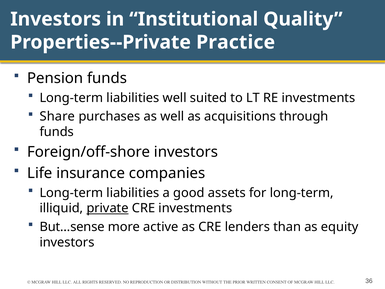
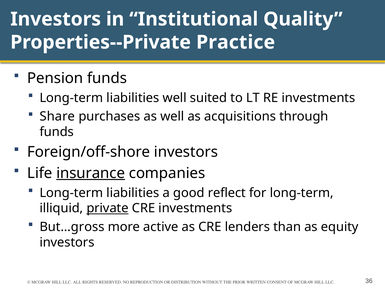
insurance underline: none -> present
assets: assets -> reflect
But…sense: But…sense -> But…gross
